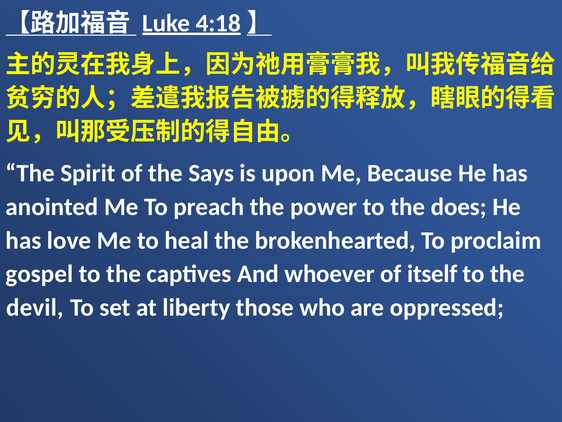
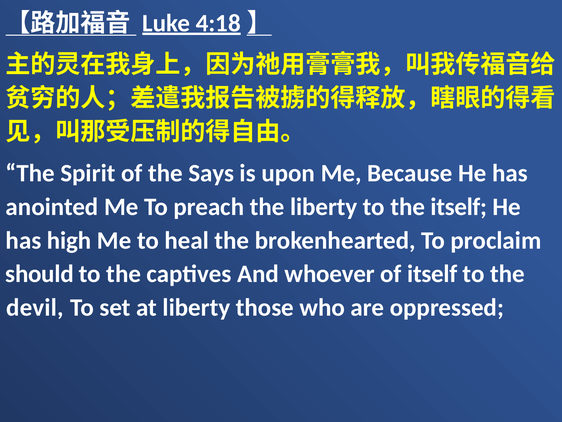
the power: power -> liberty
the does: does -> itself
love: love -> high
gospel: gospel -> should
